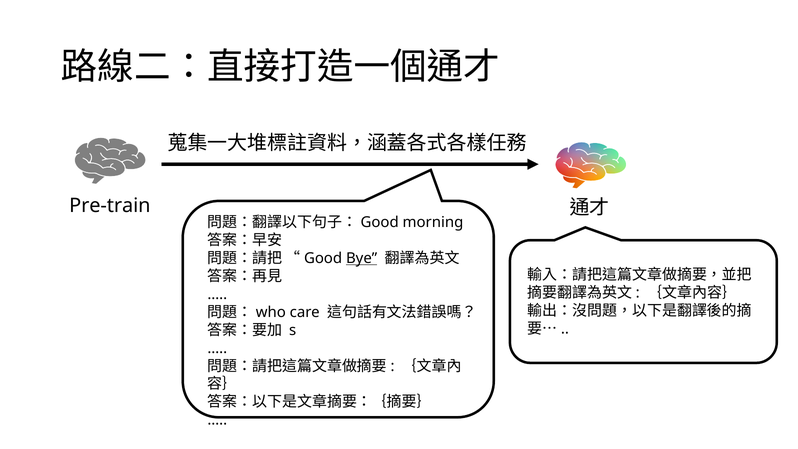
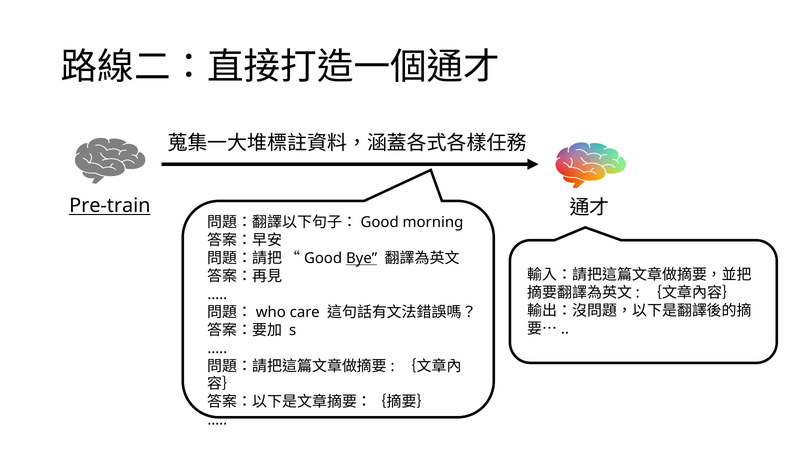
Pre-train underline: none -> present
